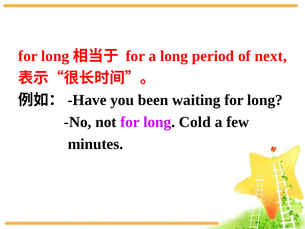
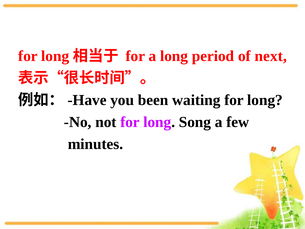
Cold: Cold -> Song
